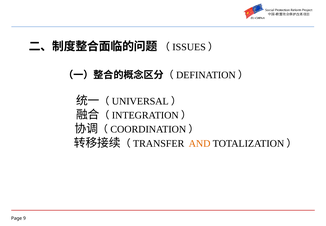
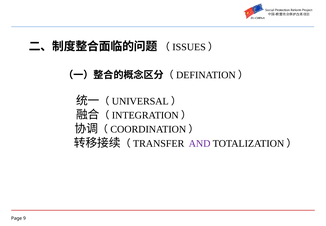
AND colour: orange -> purple
